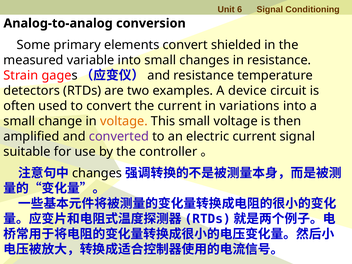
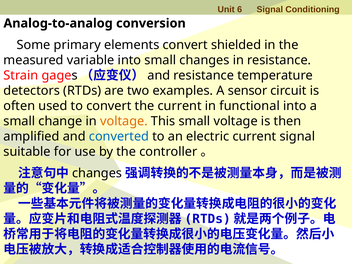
device: device -> sensor
variations: variations -> functional
converted colour: purple -> blue
